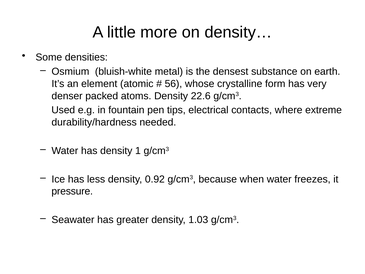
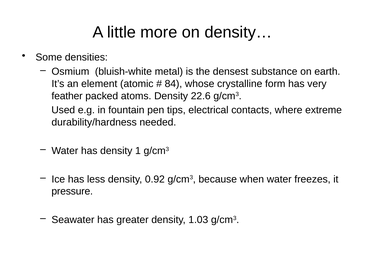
56: 56 -> 84
denser: denser -> feather
